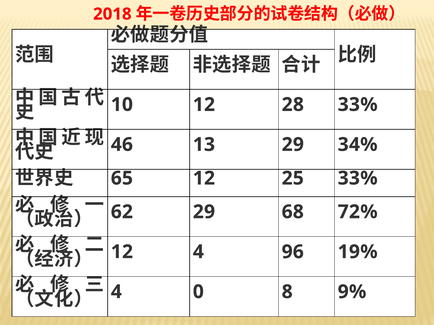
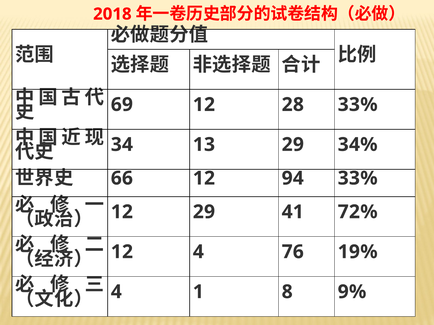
10: 10 -> 69
46: 46 -> 34
65: 65 -> 66
25: 25 -> 94
62 at (122, 212): 62 -> 12
68: 68 -> 41
96: 96 -> 76
0: 0 -> 1
